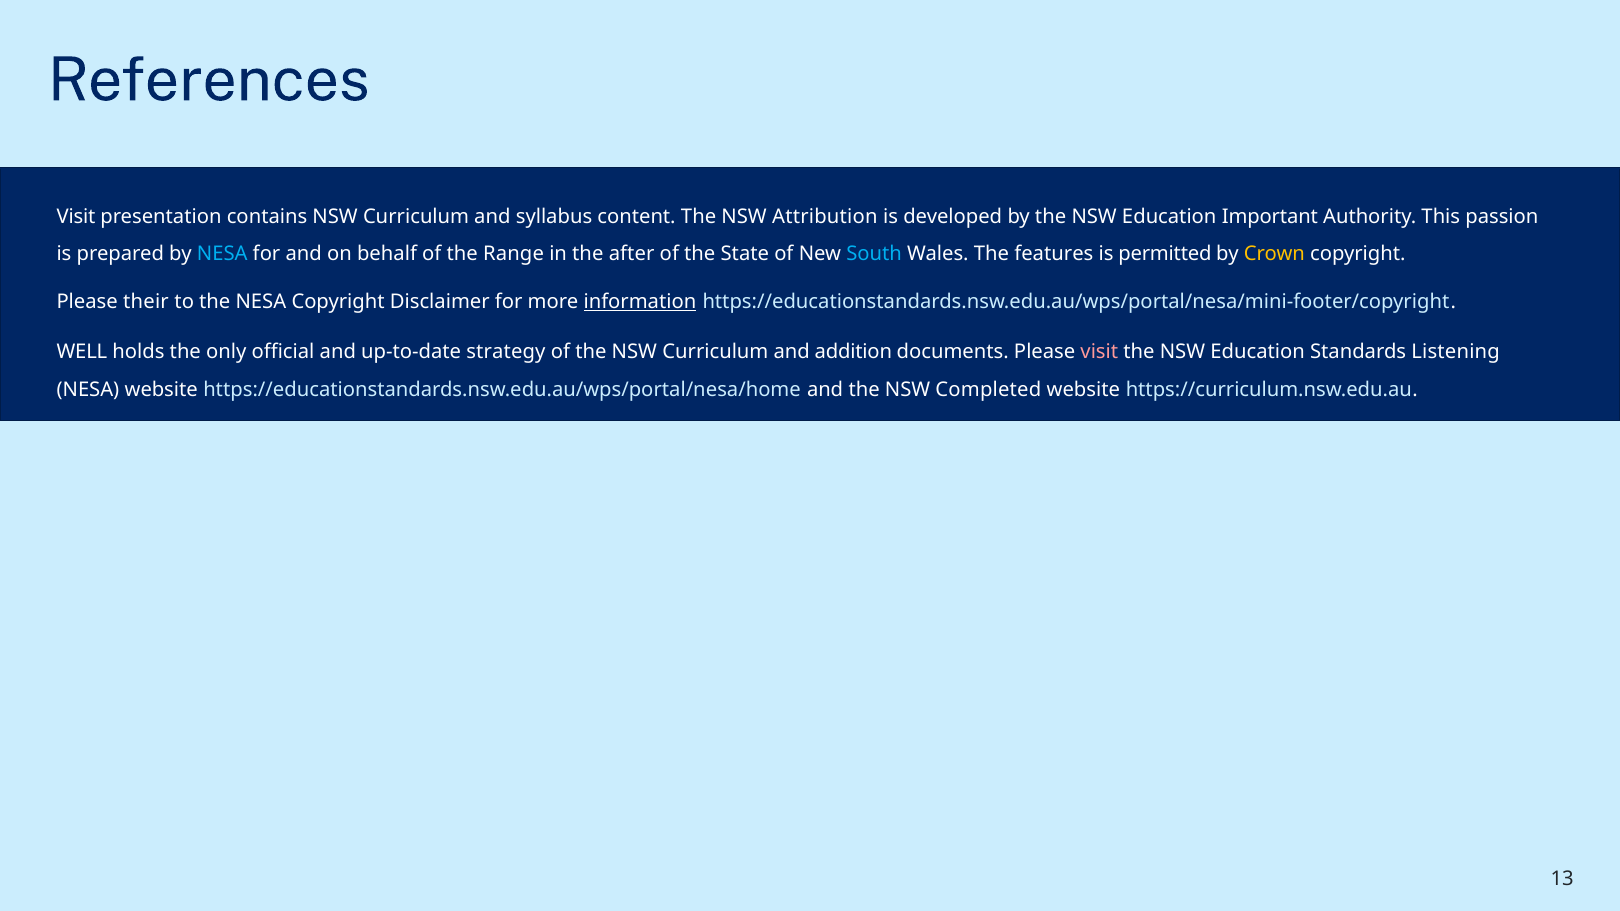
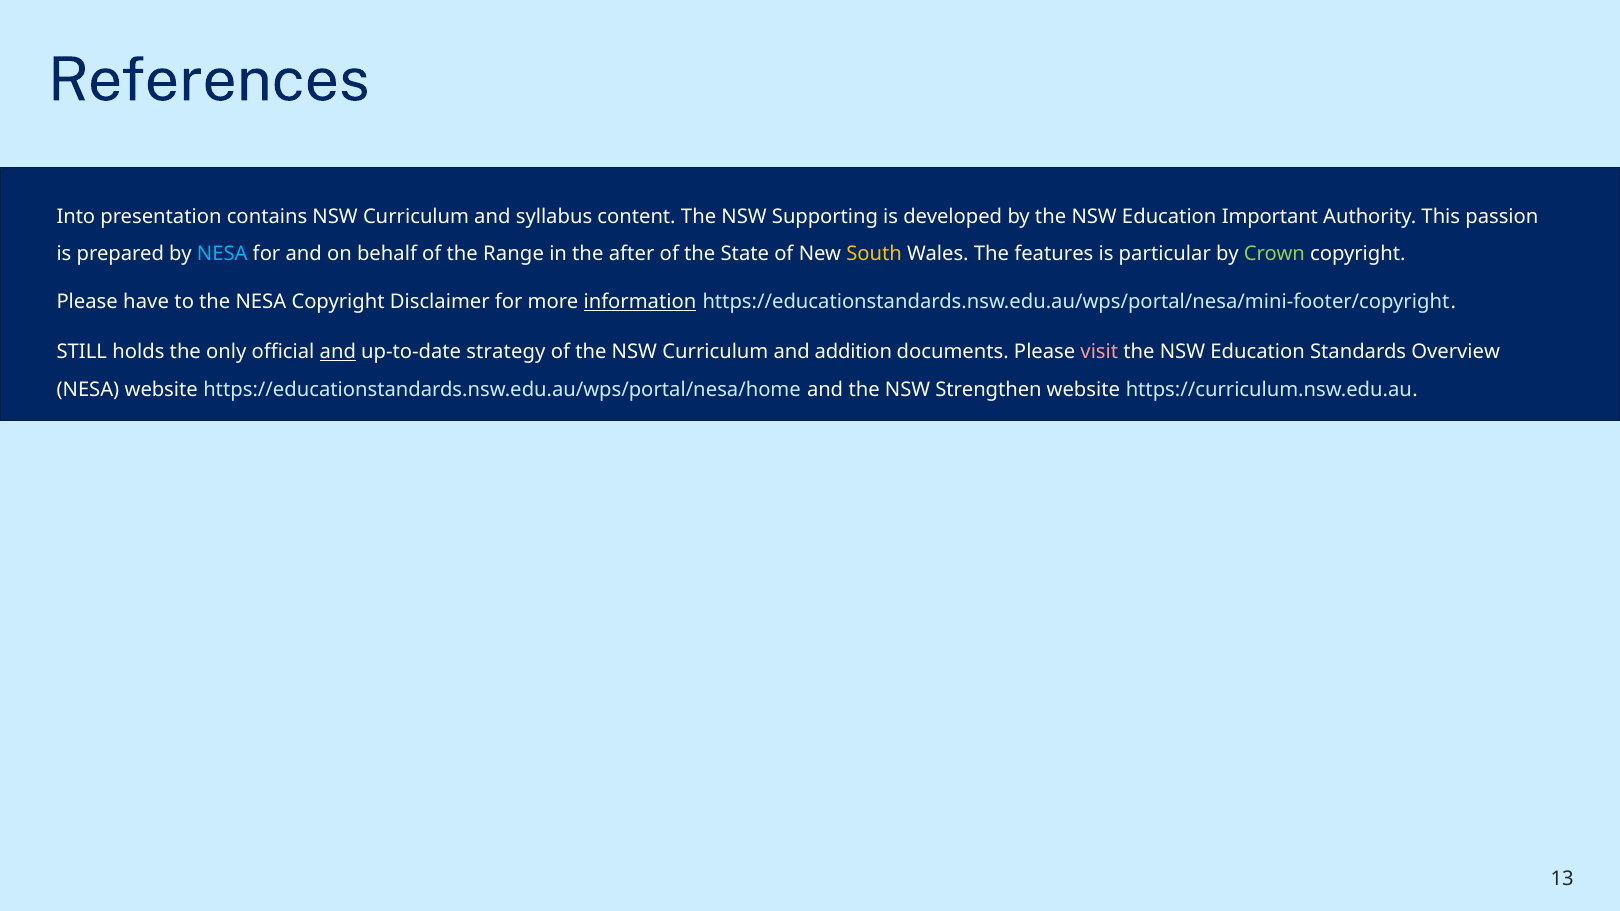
Visit at (76, 217): Visit -> Into
Attribution: Attribution -> Supporting
South colour: light blue -> yellow
permitted: permitted -> particular
Crown colour: yellow -> light green
their: their -> have
WELL: WELL -> STILL
and at (338, 352) underline: none -> present
Listening: Listening -> Overview
Completed: Completed -> Strengthen
